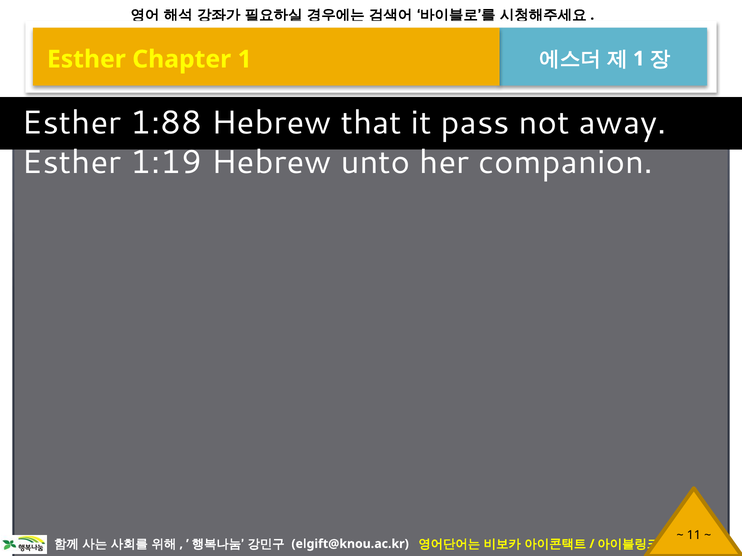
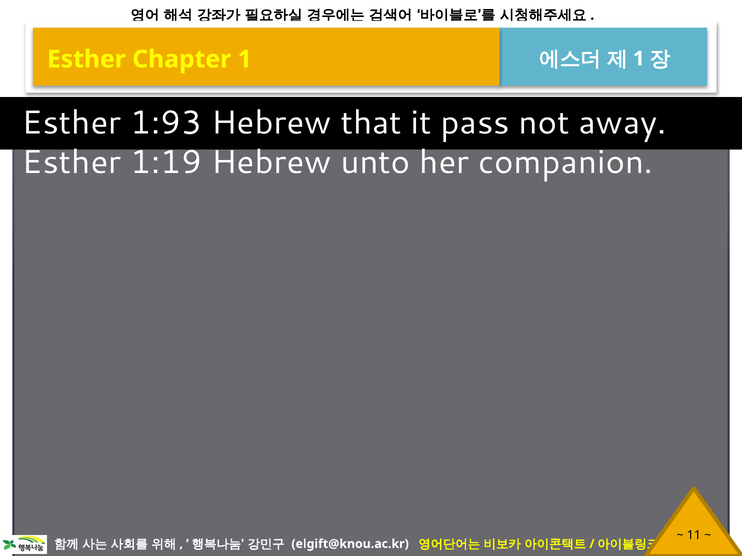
1:88: 1:88 -> 1:93
